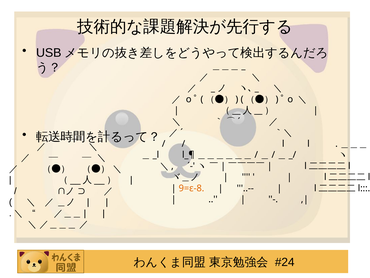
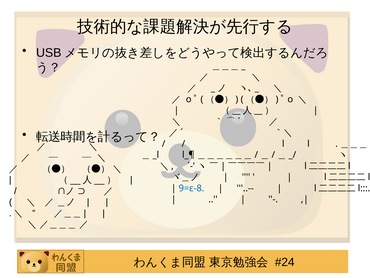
9=ε-8 colour: orange -> blue
